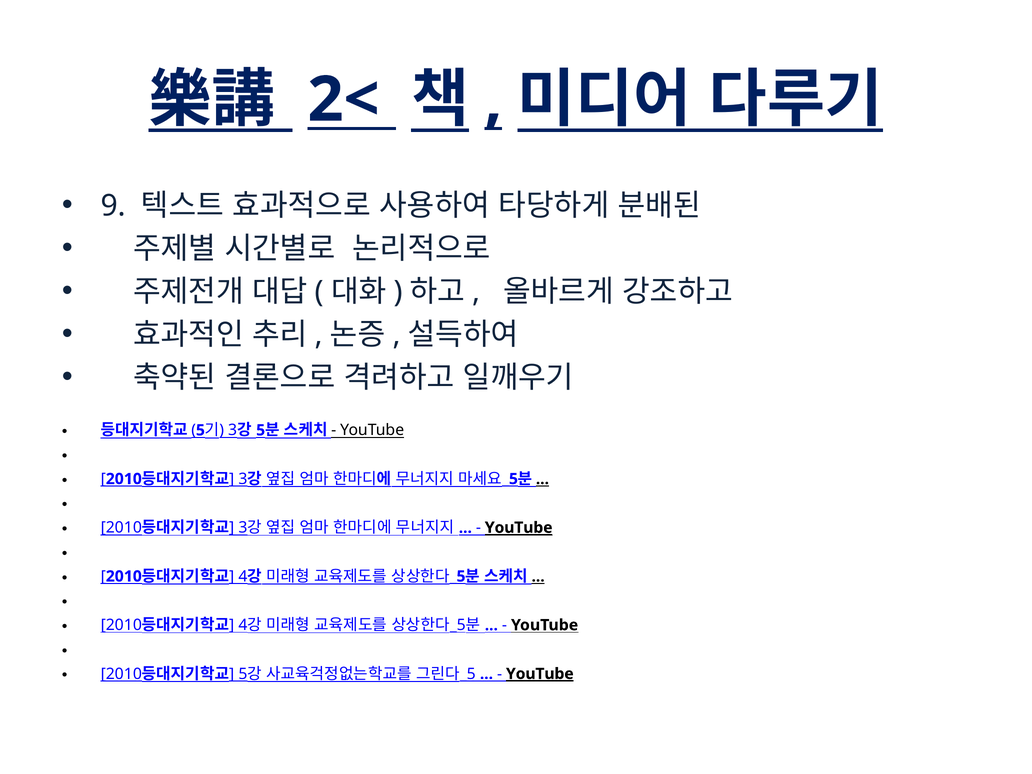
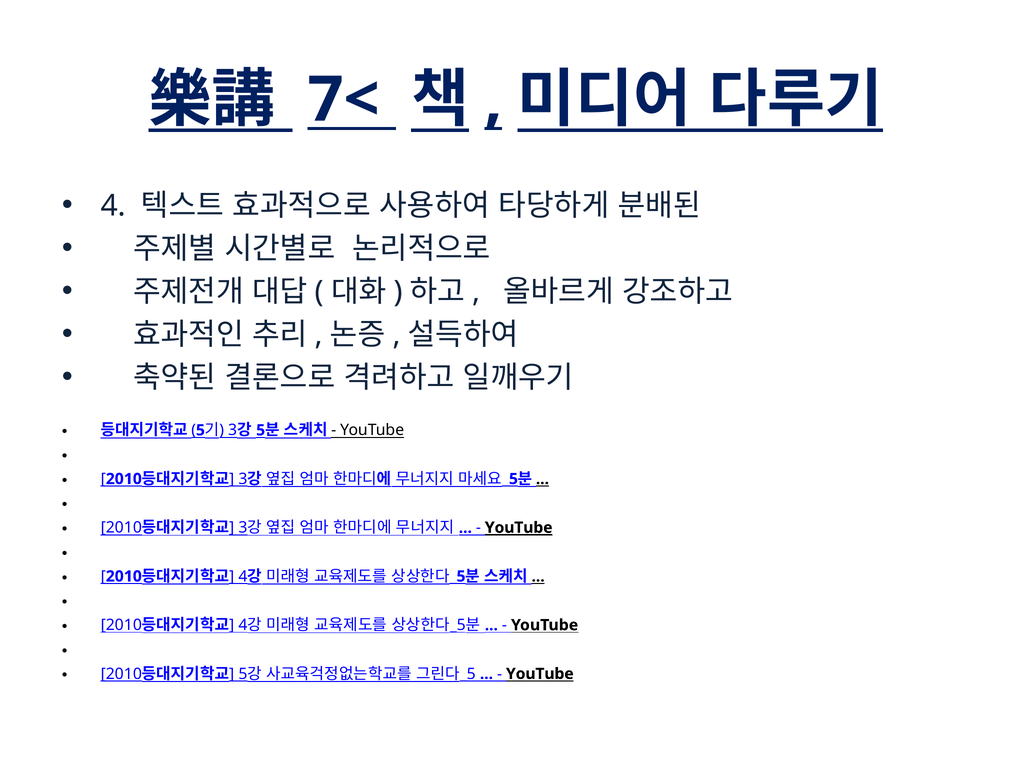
2<: 2< -> 7<
9: 9 -> 4
YouTube at (540, 674) underline: present -> none
